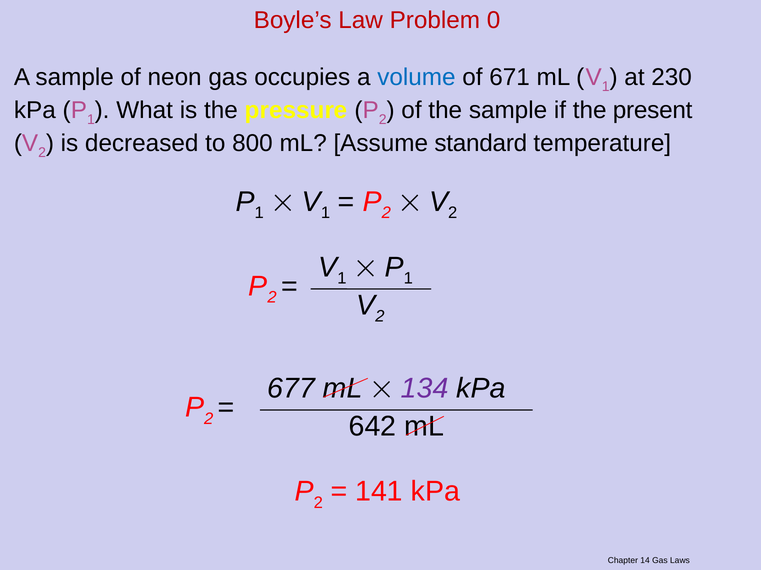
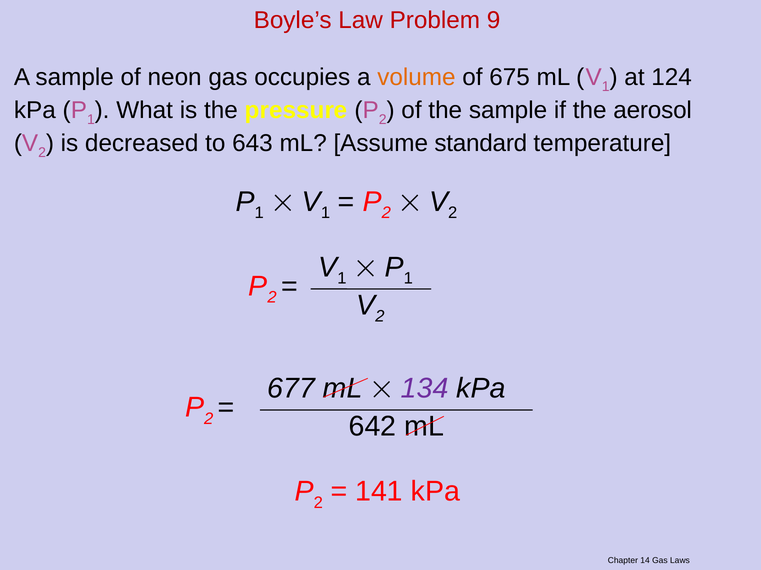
0: 0 -> 9
volume colour: blue -> orange
671: 671 -> 675
230: 230 -> 124
present: present -> aerosol
800: 800 -> 643
